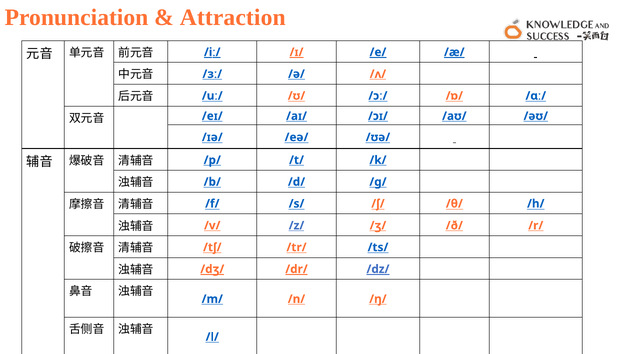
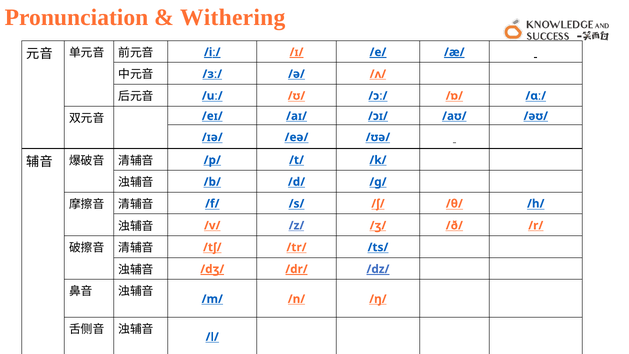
Attraction: Attraction -> Withering
